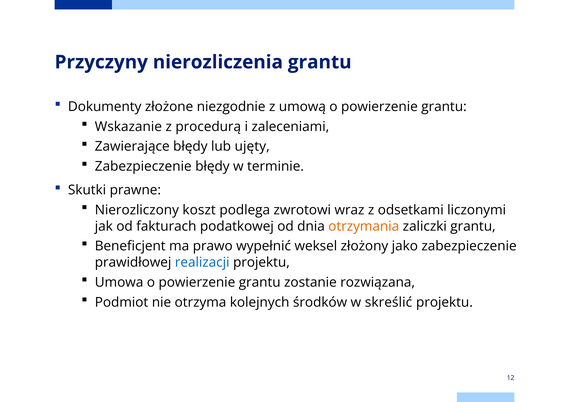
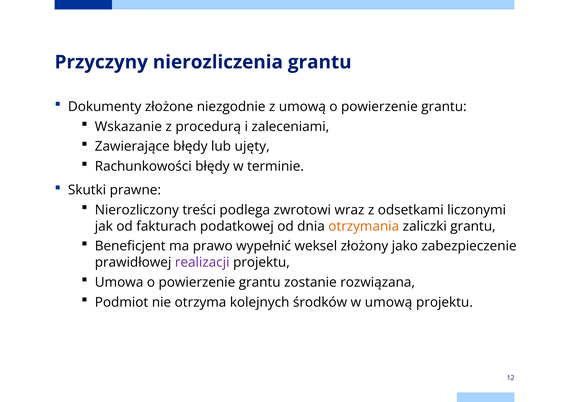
Zabezpieczenie at (143, 167): Zabezpieczenie -> Rachunkowości
koszt: koszt -> treści
realizacji colour: blue -> purple
w skreślić: skreślić -> umową
